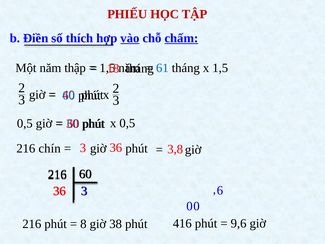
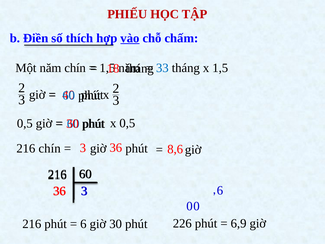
chấm underline: present -> none
năm thập: thập -> chín
61: 61 -> 33
3,8: 3,8 -> 8,6
8: 8 -> 6
giờ 38: 38 -> 30
416: 416 -> 226
9,6: 9,6 -> 6,9
